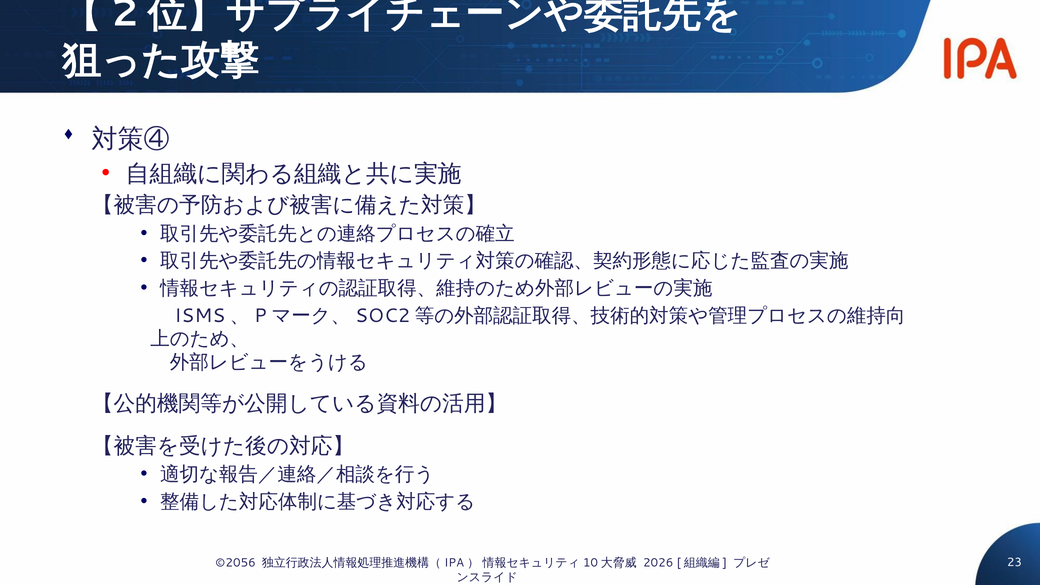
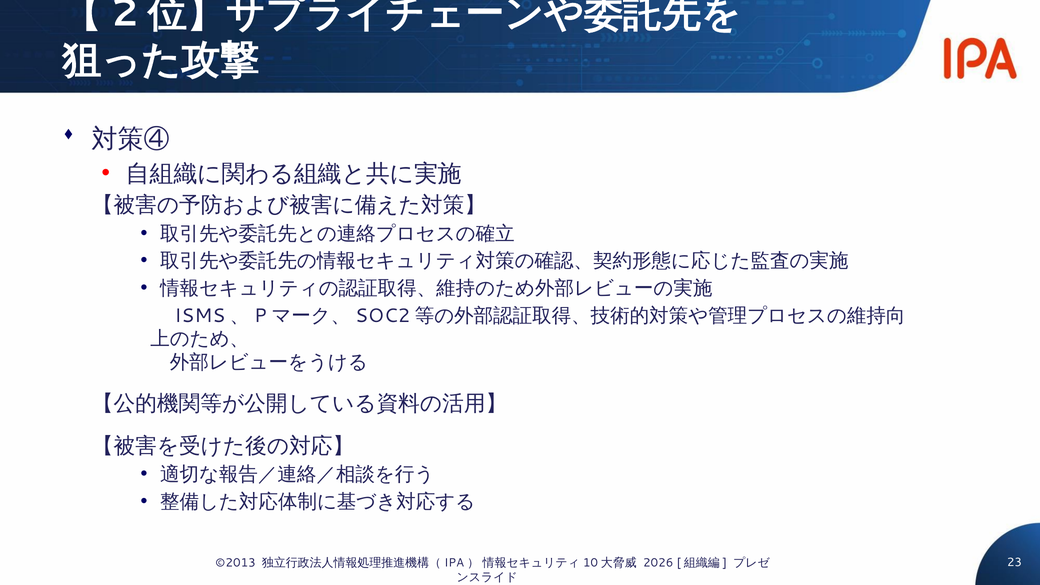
©2056: ©2056 -> ©2013
